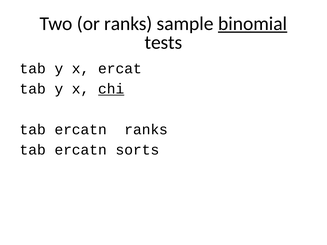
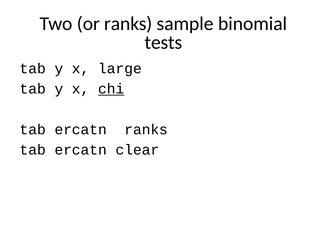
binomial underline: present -> none
ercat: ercat -> large
sorts: sorts -> clear
